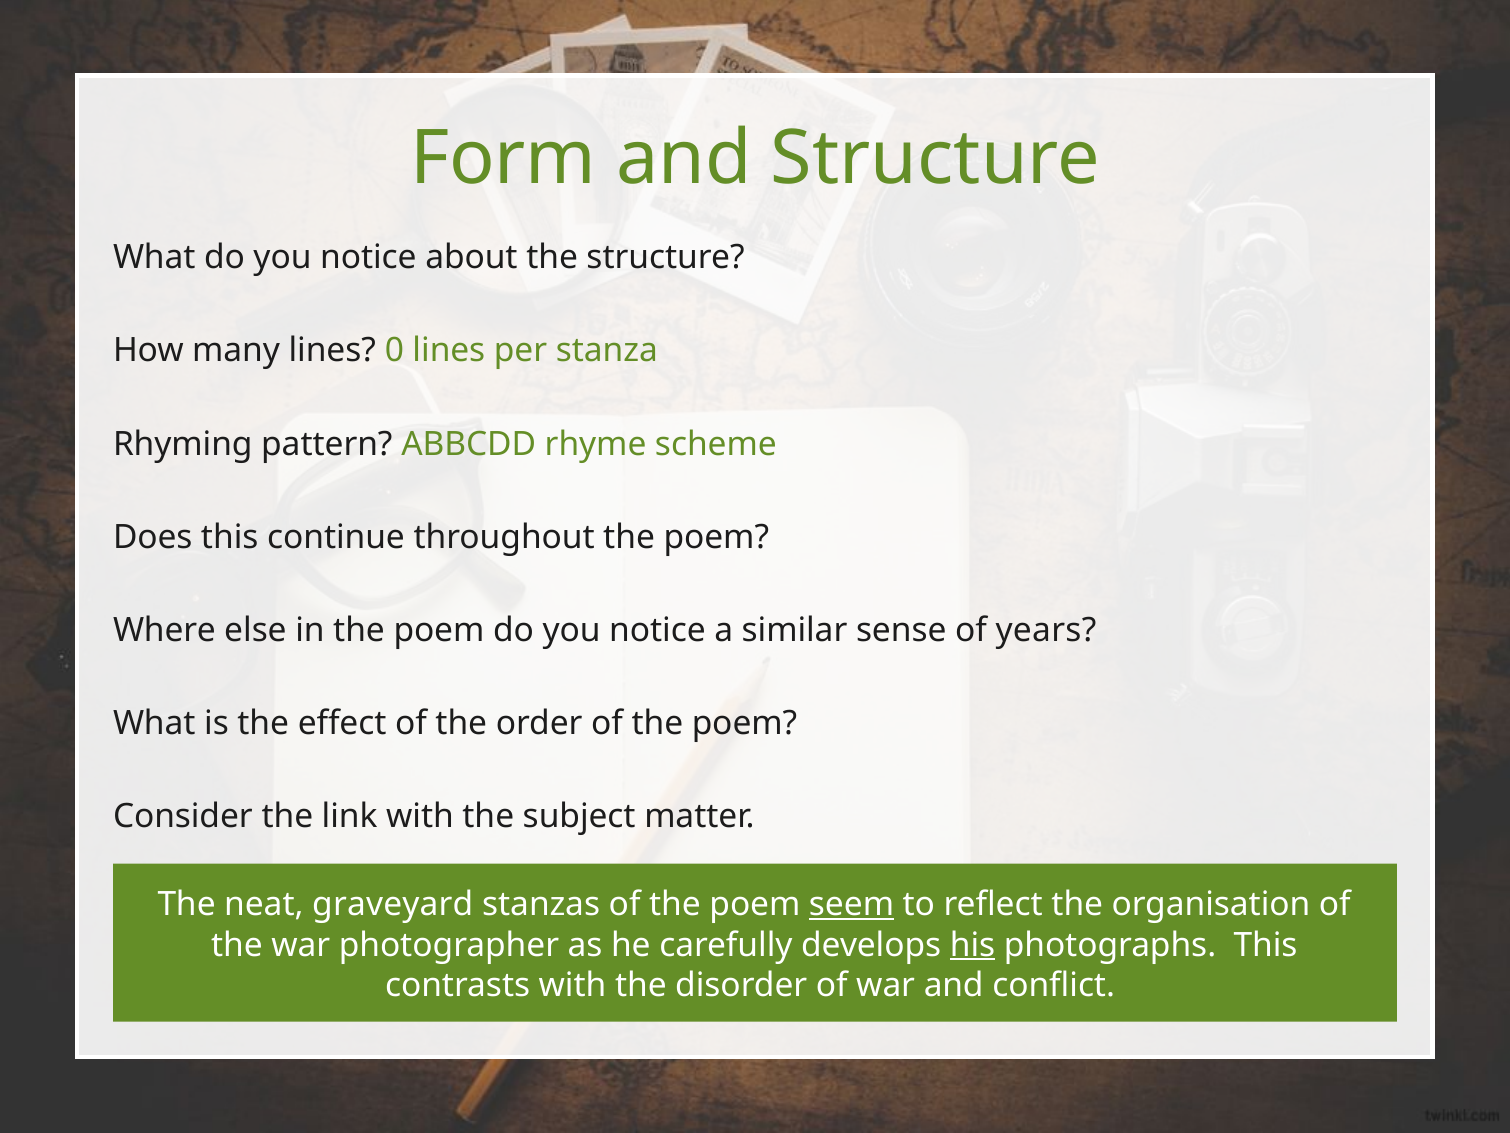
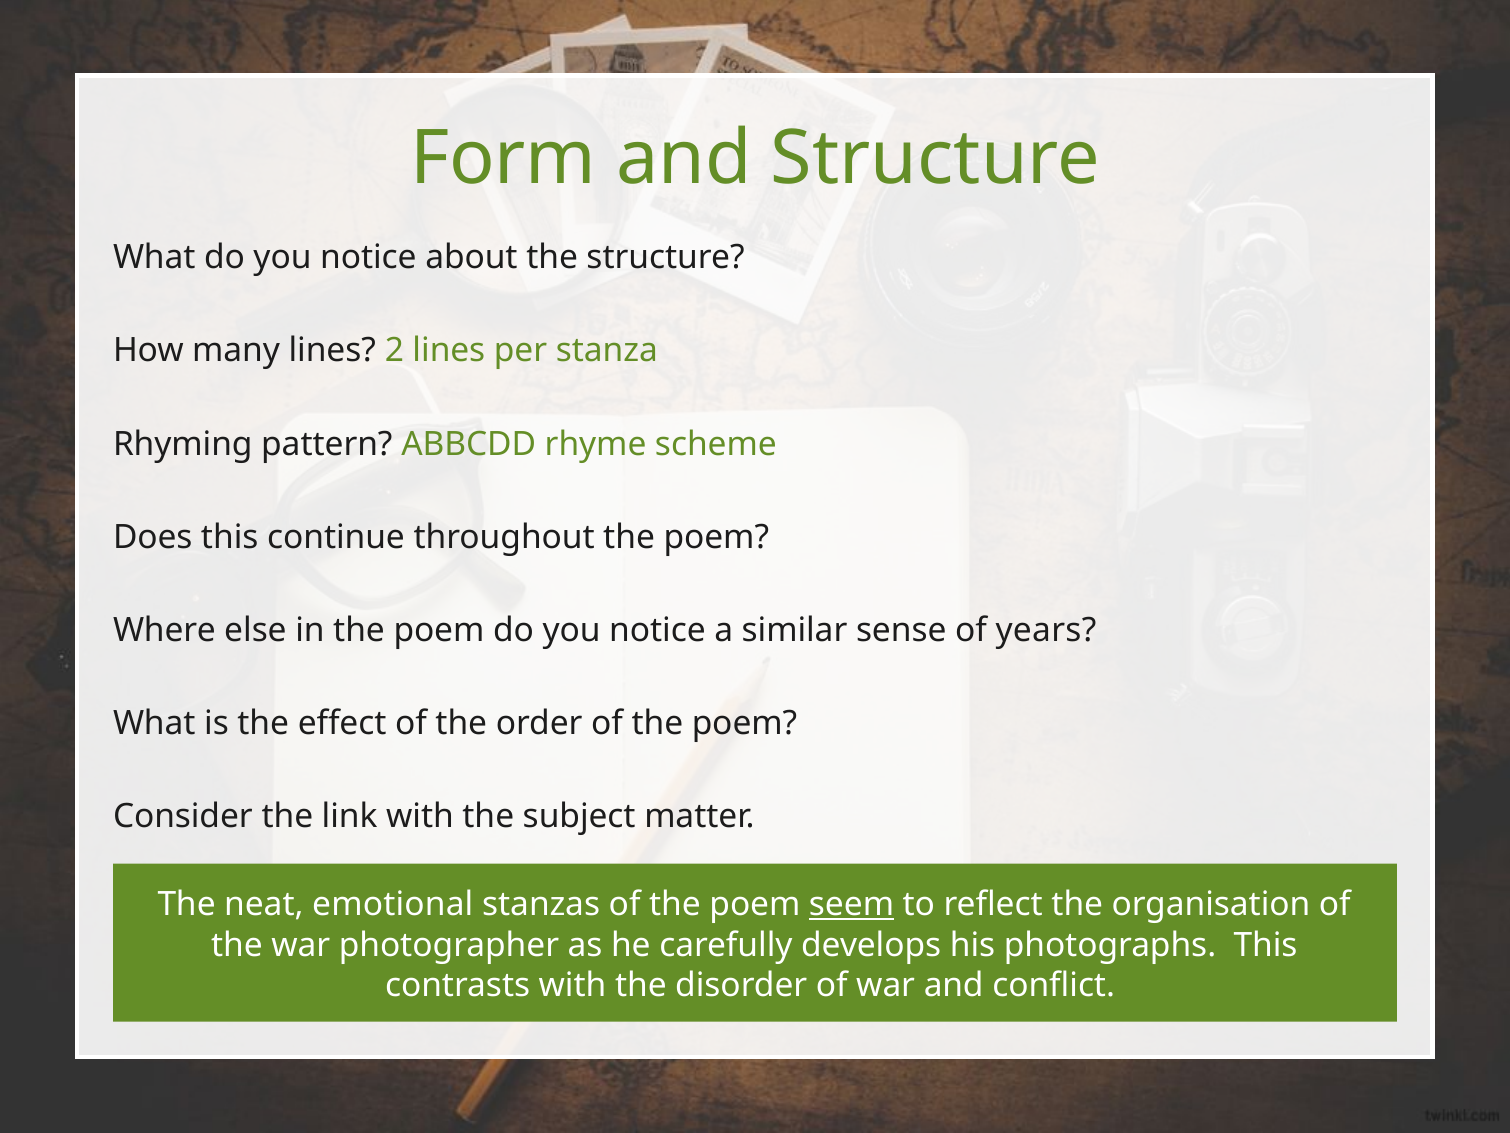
0: 0 -> 2
graveyard: graveyard -> emotional
his underline: present -> none
